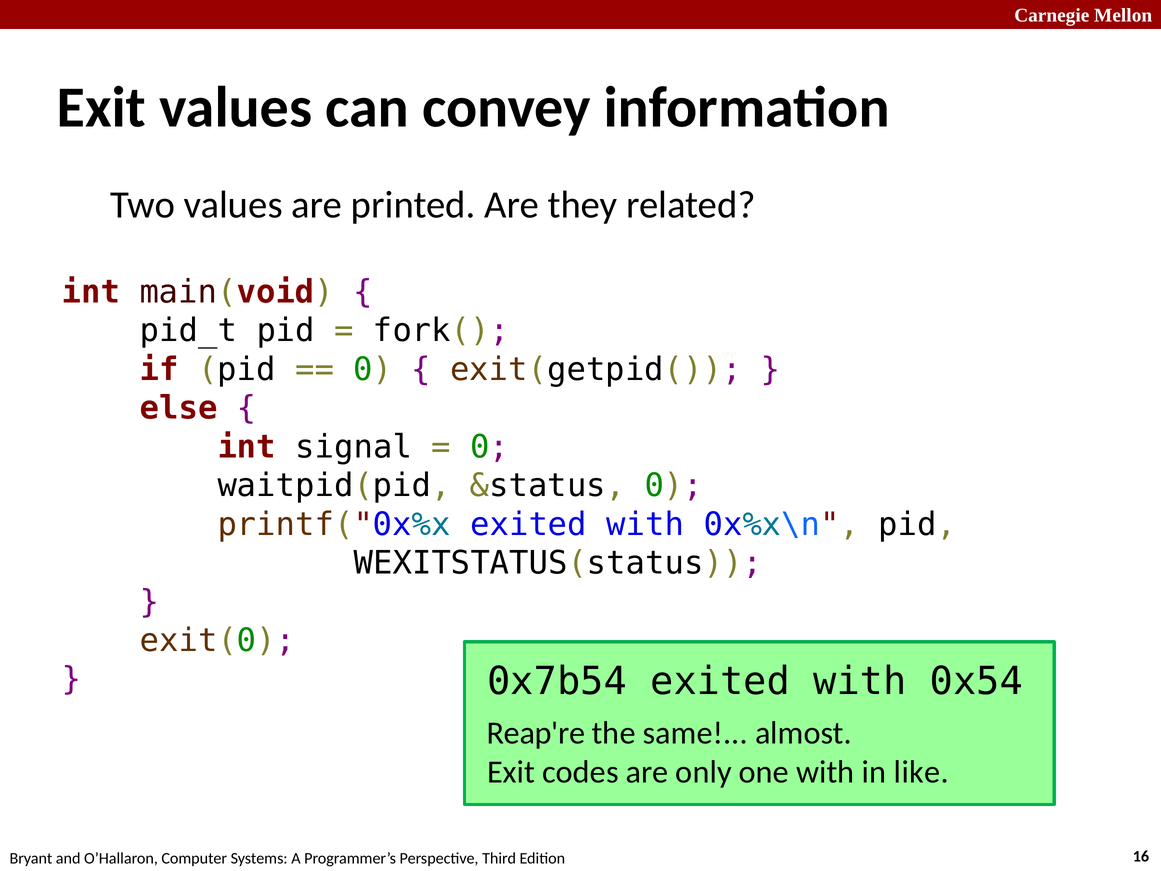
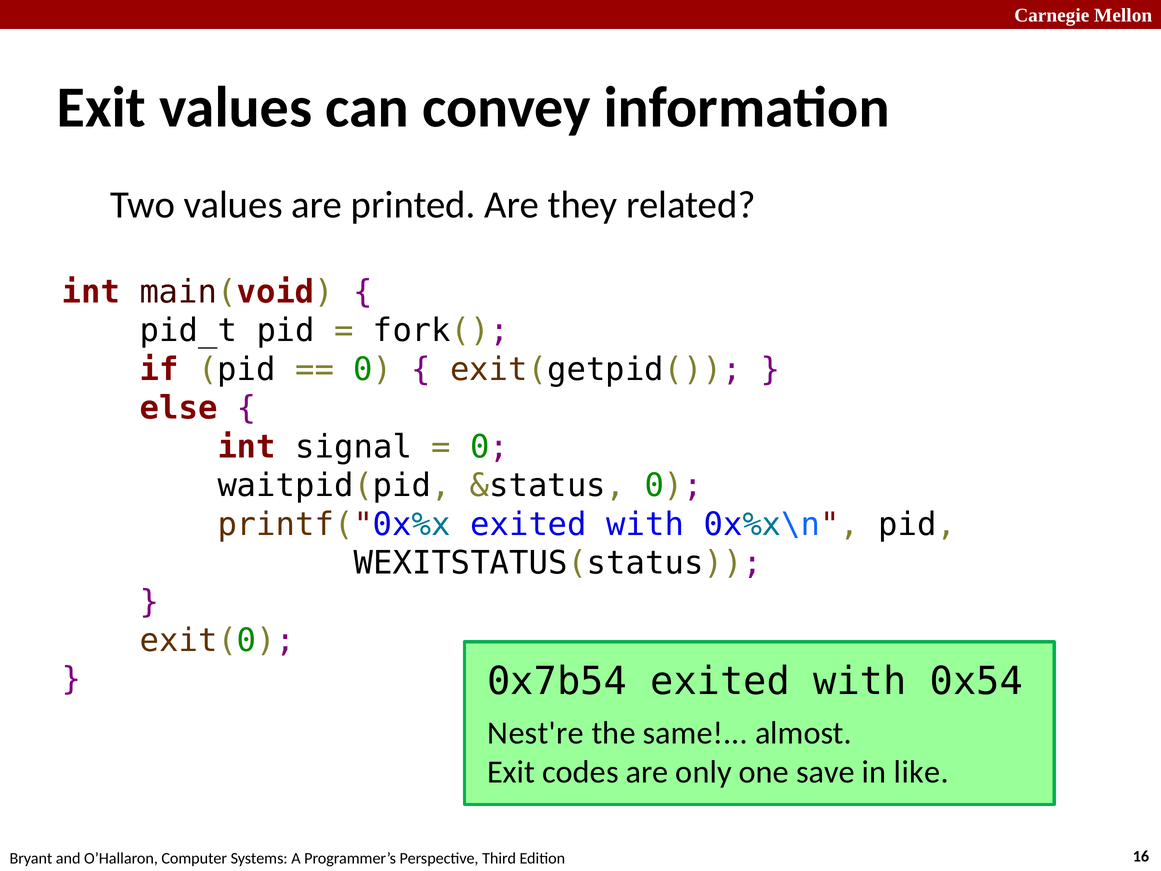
Reap're: Reap're -> Nest're
one with: with -> save
